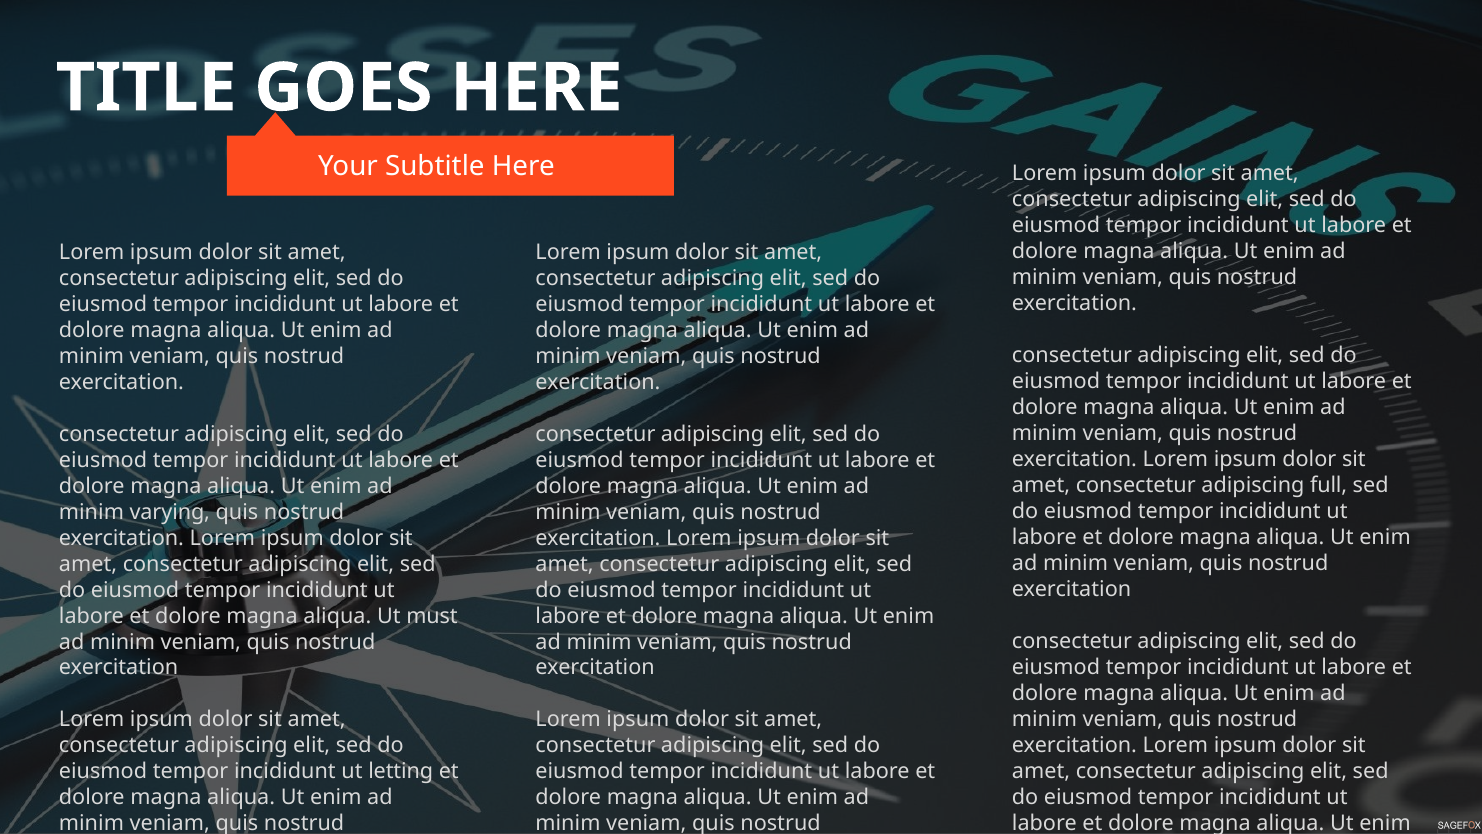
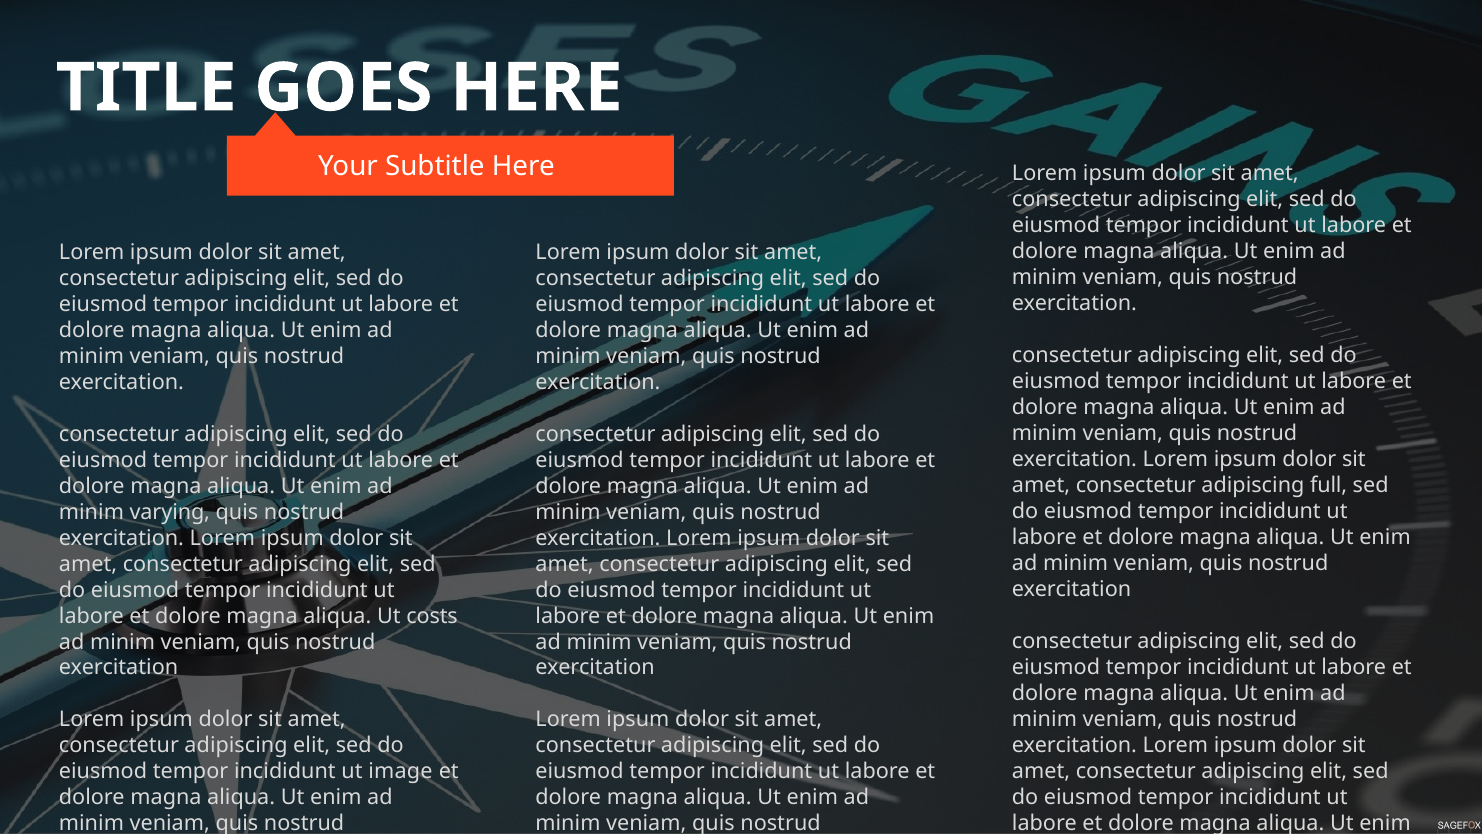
must: must -> costs
letting: letting -> image
